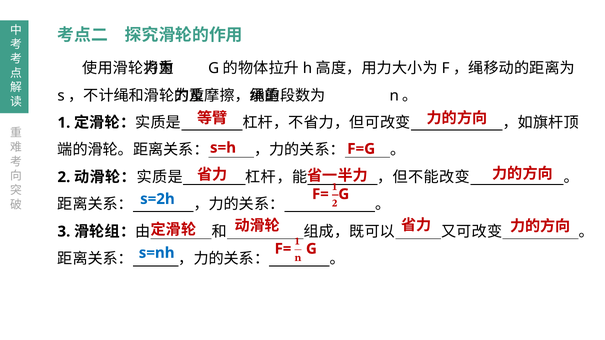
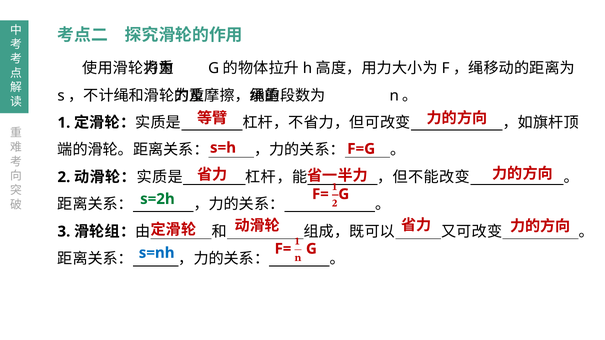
s=2h colour: blue -> green
